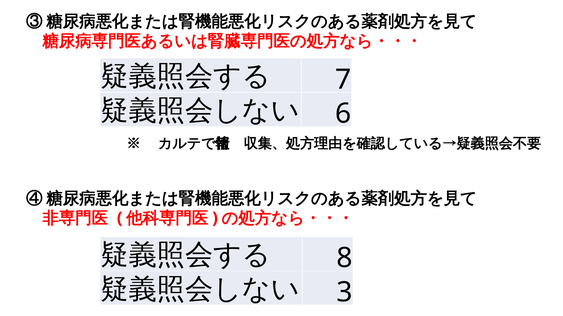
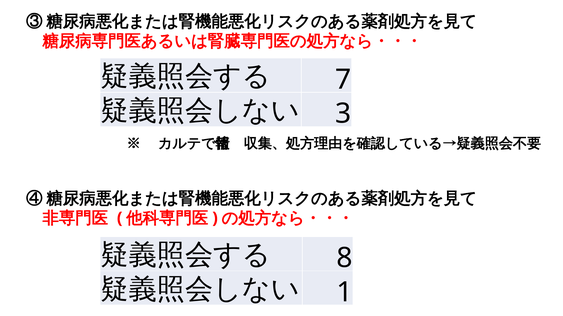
6: 6 -> 3
3: 3 -> 1
